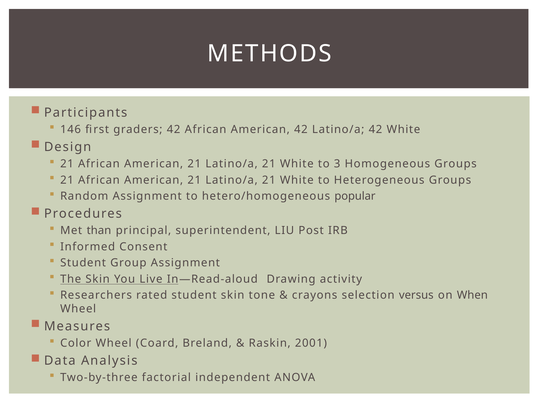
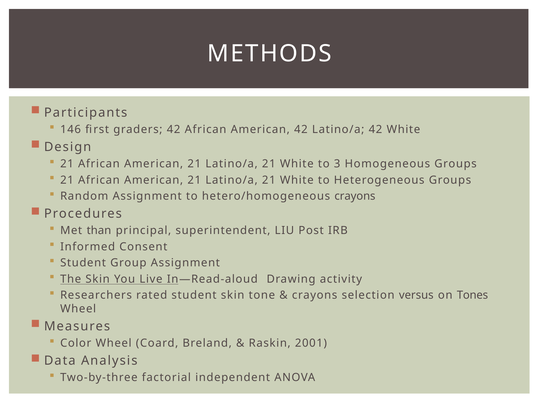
hetero/homogeneous popular: popular -> crayons
When: When -> Tones
